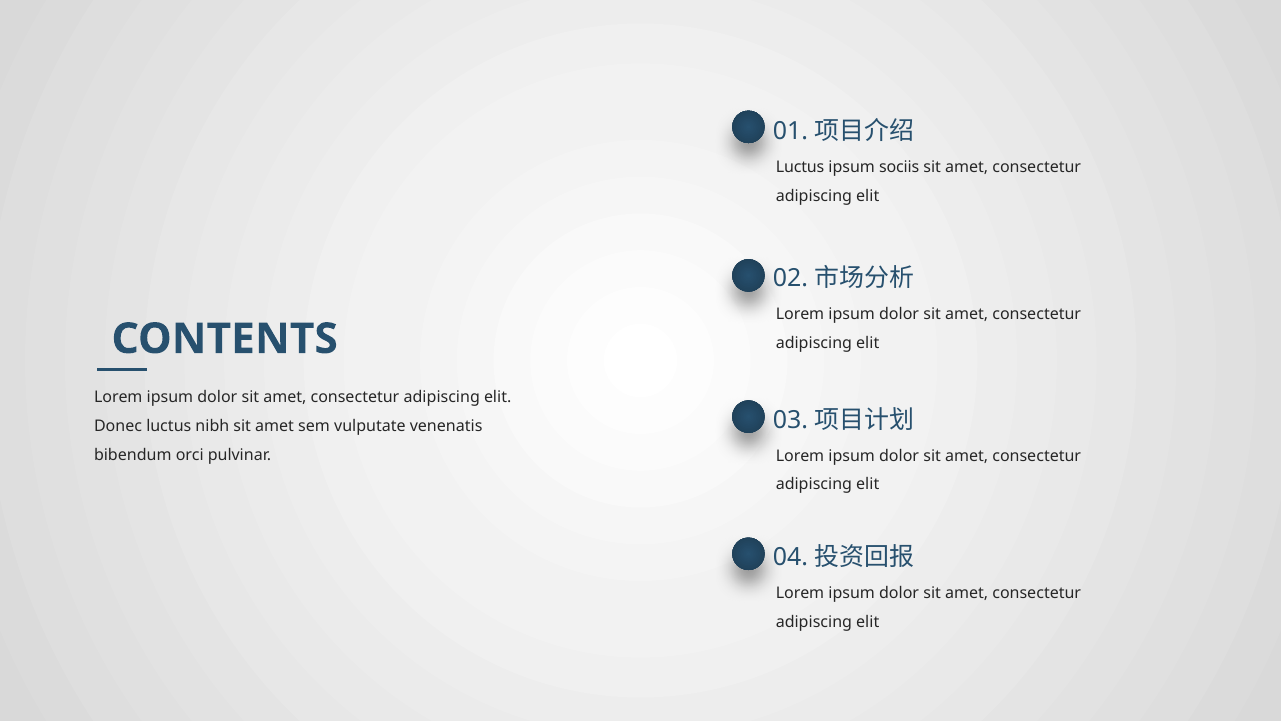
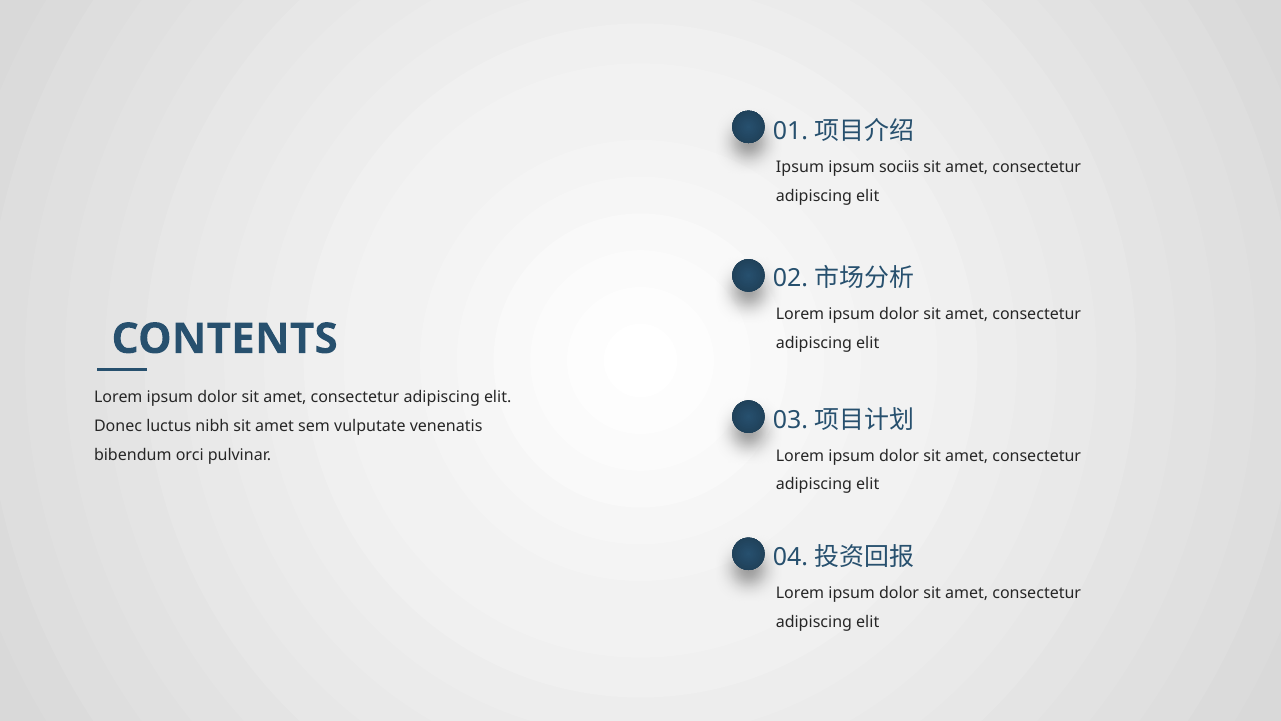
Luctus at (800, 167): Luctus -> Ipsum
